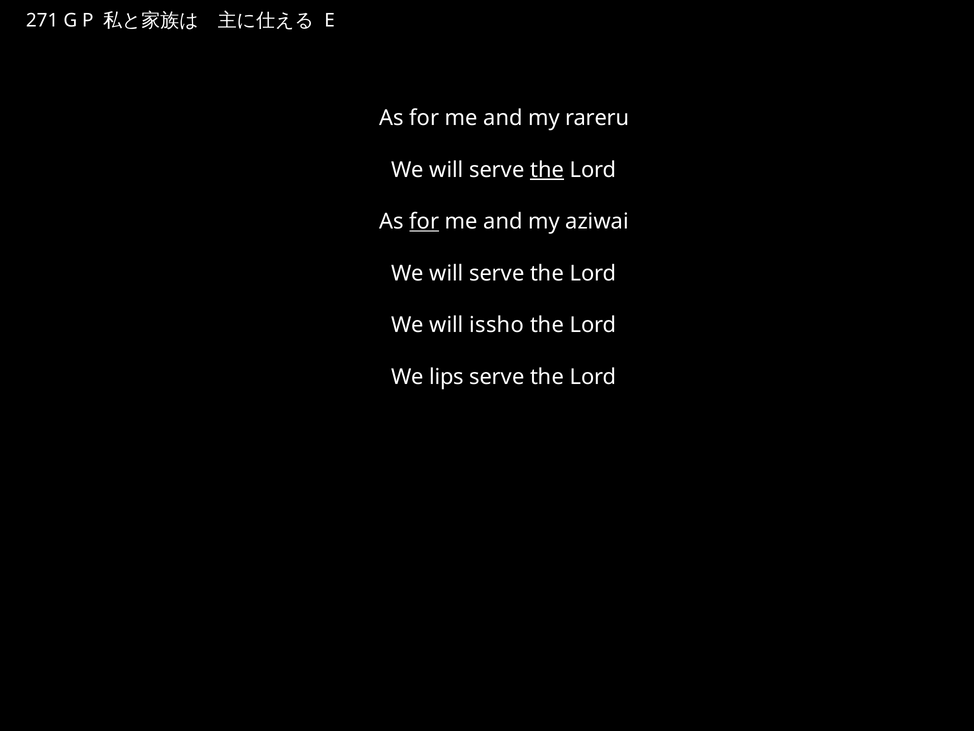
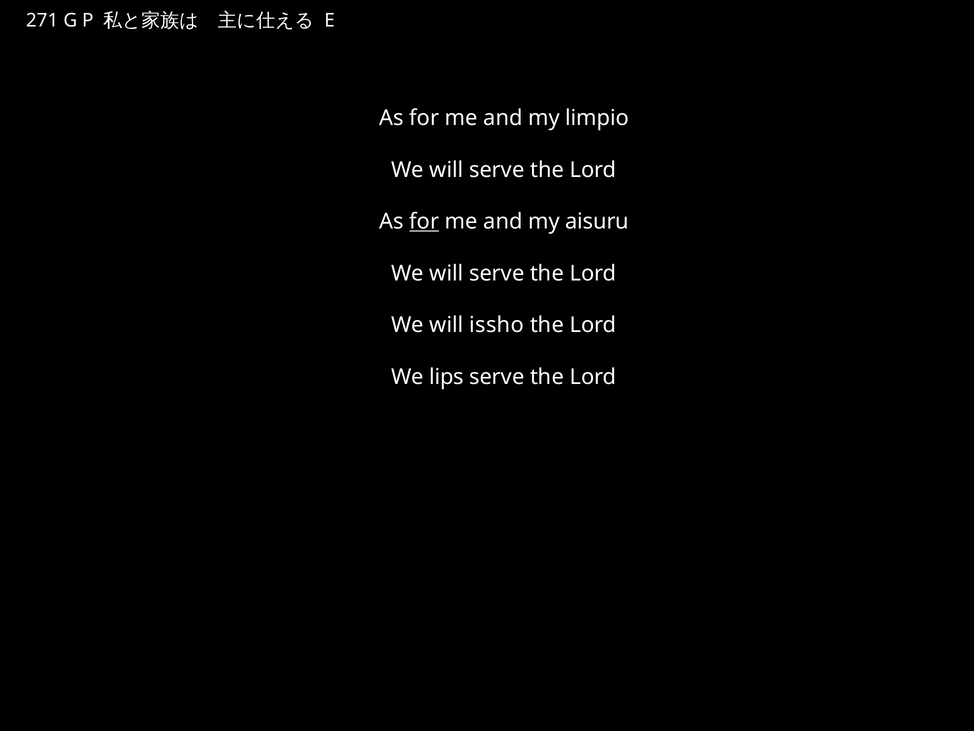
rareru: rareru -> limpio
the at (547, 170) underline: present -> none
aziwai: aziwai -> aisuru
